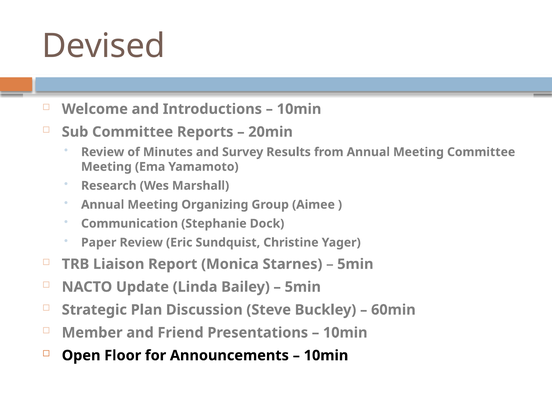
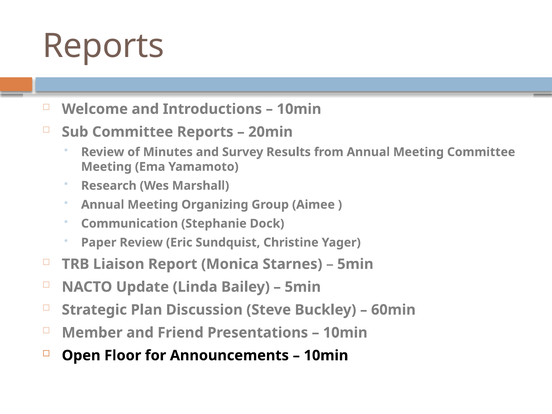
Devised at (103, 46): Devised -> Reports
